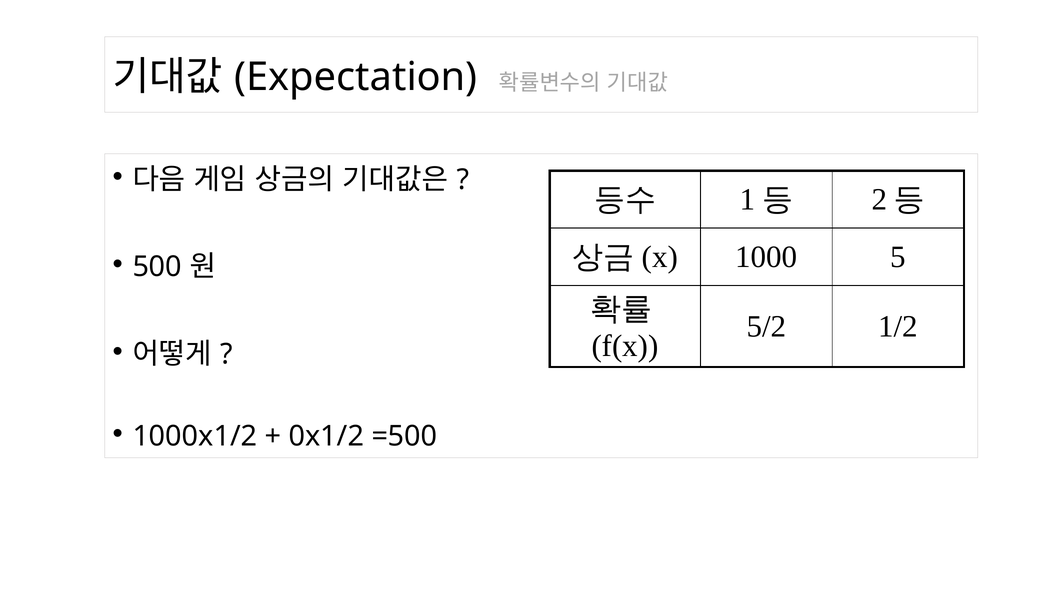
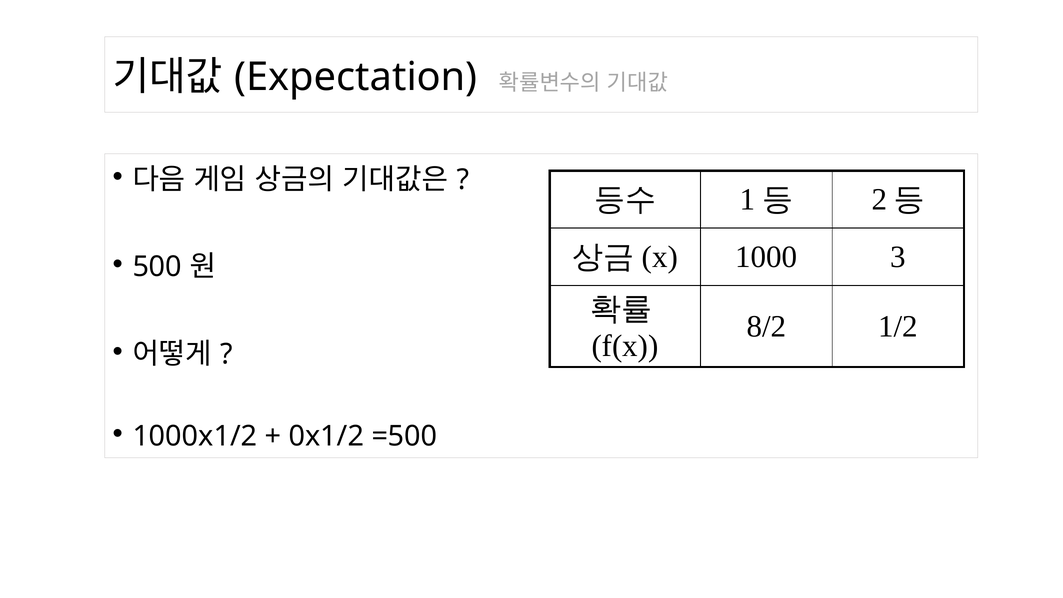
5: 5 -> 3
5/2: 5/2 -> 8/2
